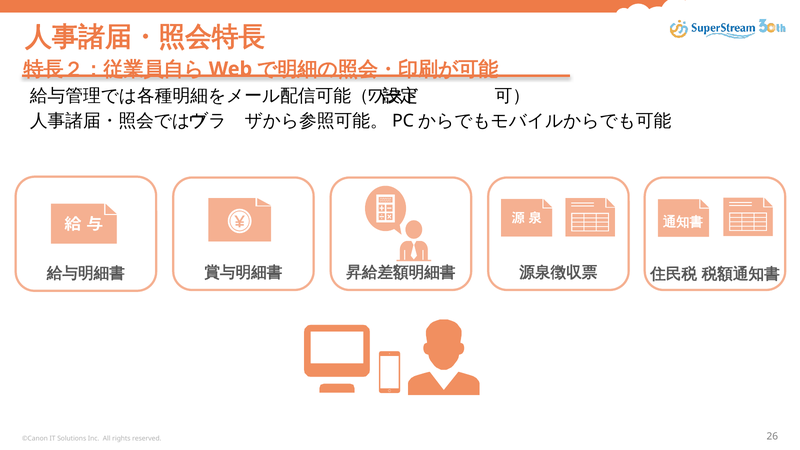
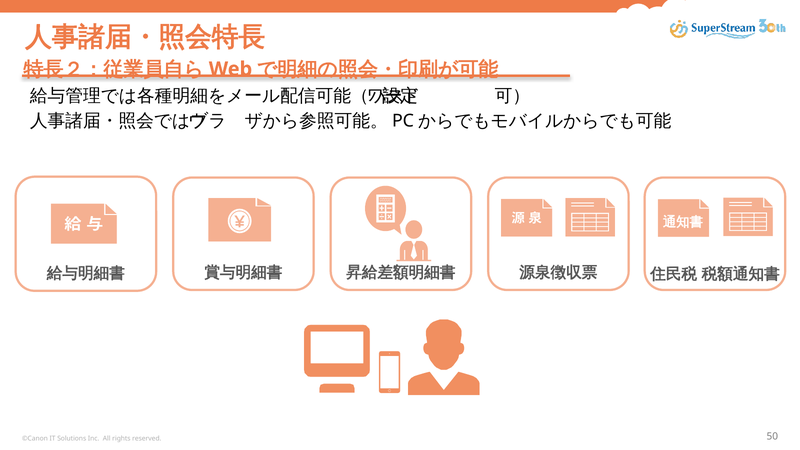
26: 26 -> 50
